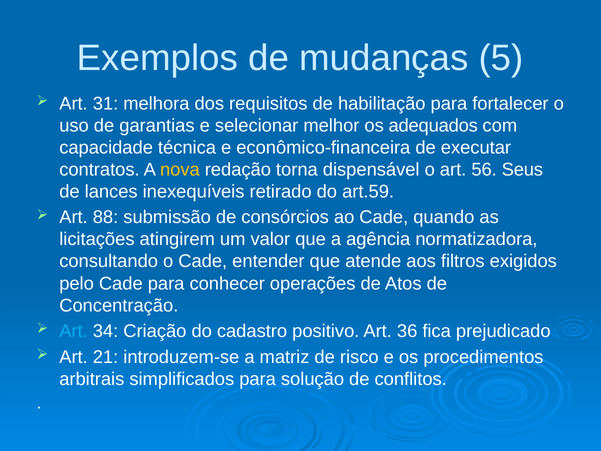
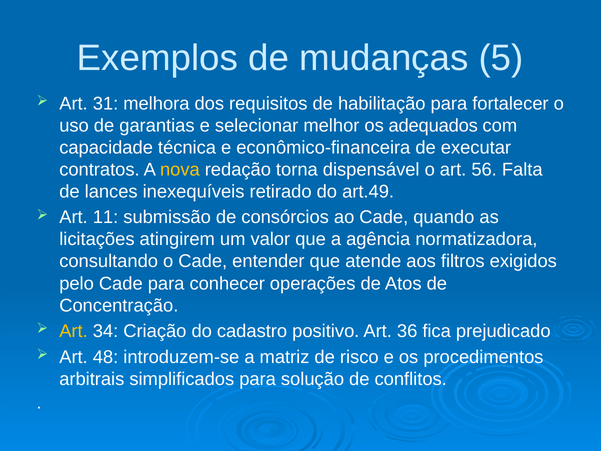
Seus: Seus -> Falta
art.59: art.59 -> art.49
88: 88 -> 11
Art at (74, 331) colour: light blue -> yellow
21: 21 -> 48
